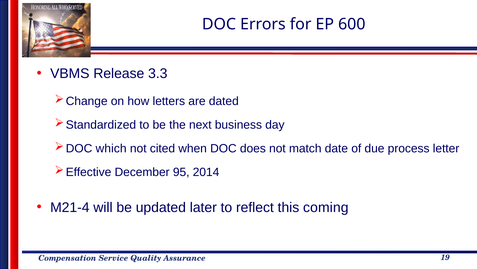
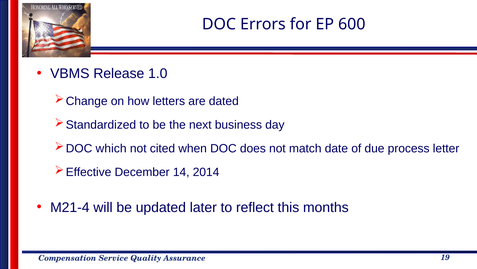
3.3: 3.3 -> 1.0
95: 95 -> 14
coming: coming -> months
